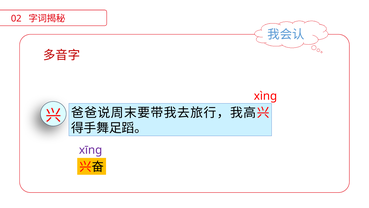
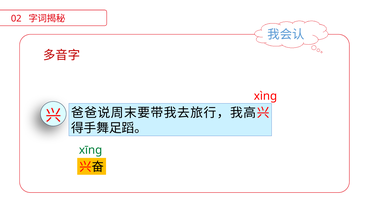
xīng colour: purple -> green
